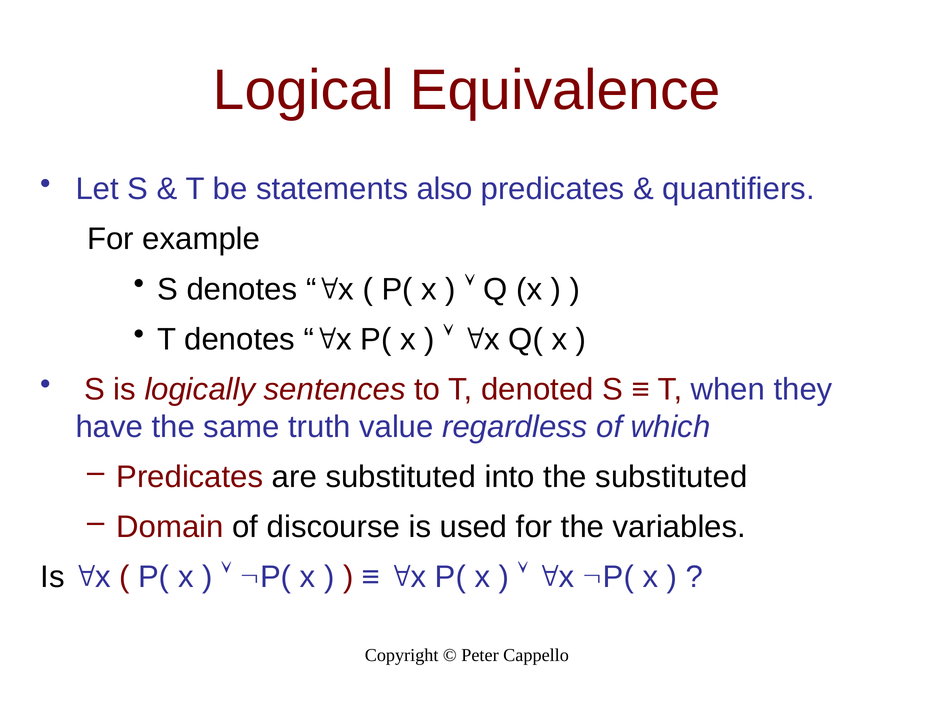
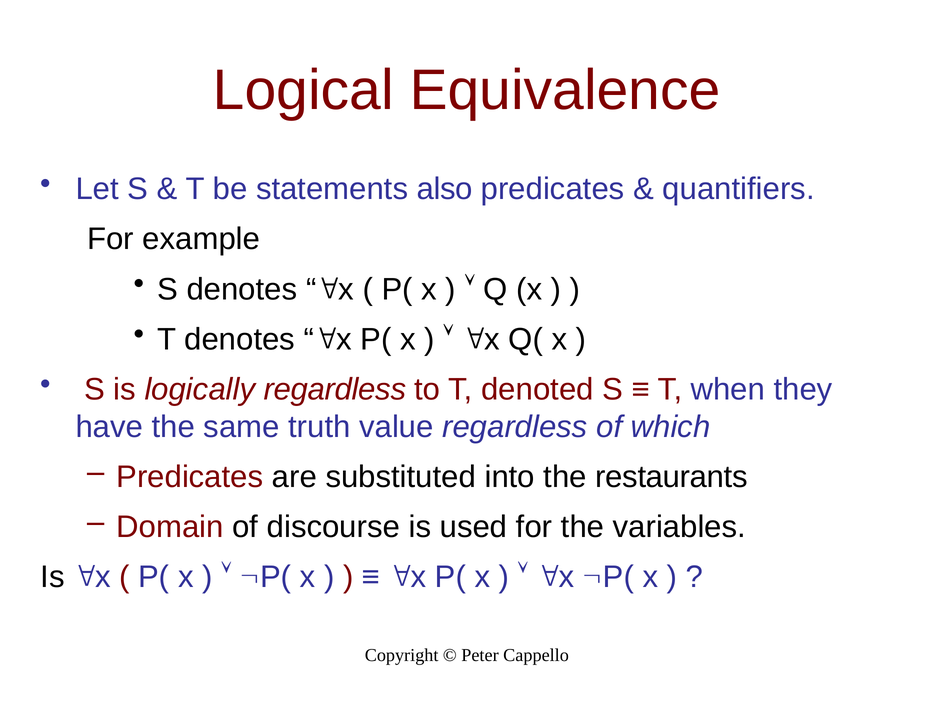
logically sentences: sentences -> regardless
the substituted: substituted -> restaurants
